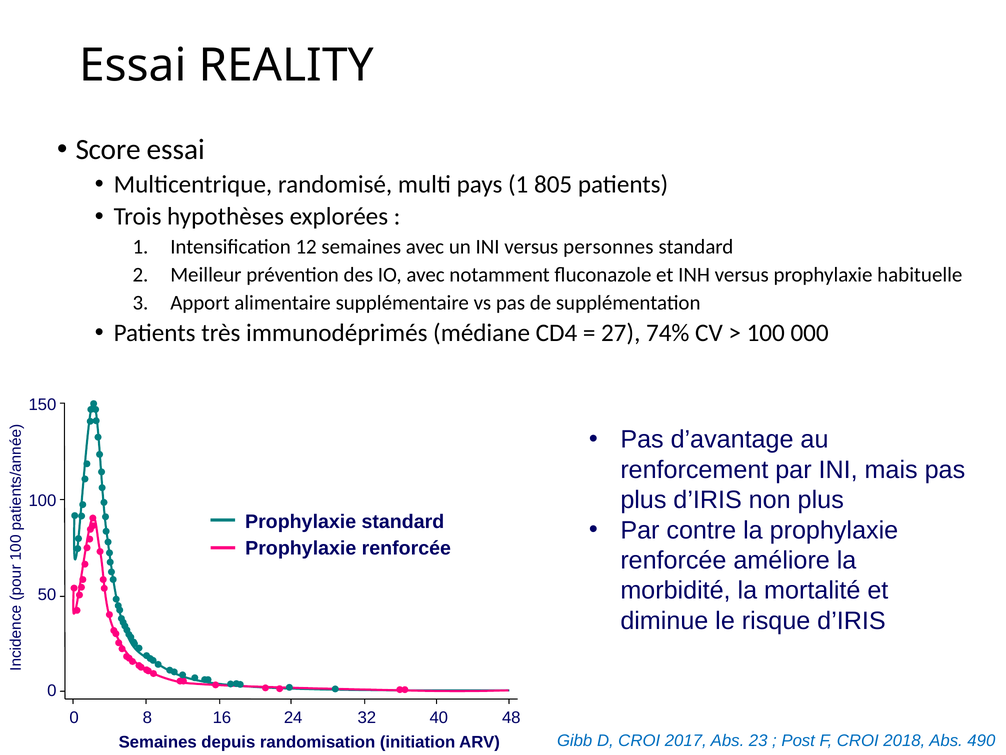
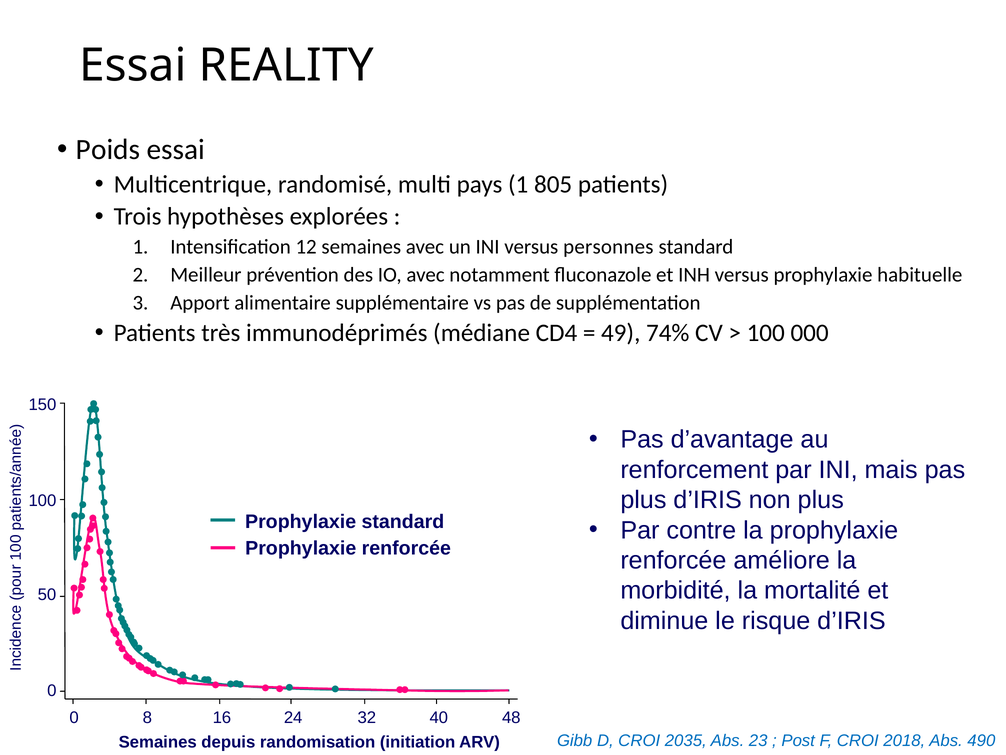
Score: Score -> Poids
27: 27 -> 49
2017: 2017 -> 2035
